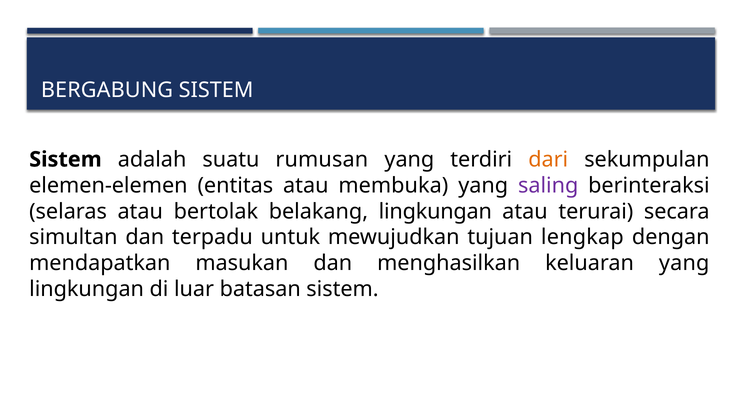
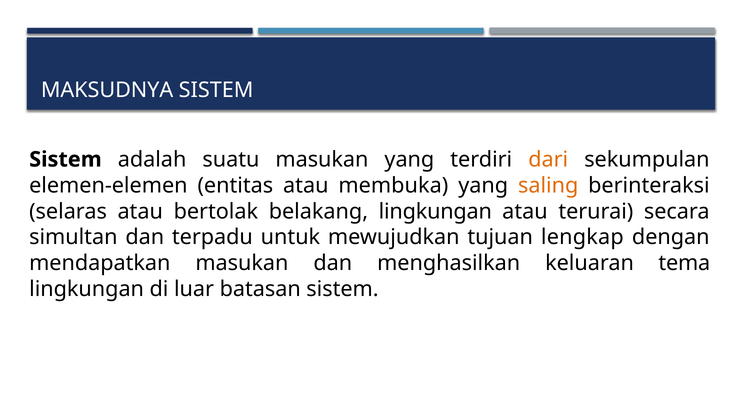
BERGABUNG: BERGABUNG -> MAKSUDNYA
suatu rumusan: rumusan -> masukan
saling colour: purple -> orange
keluaran yang: yang -> tema
